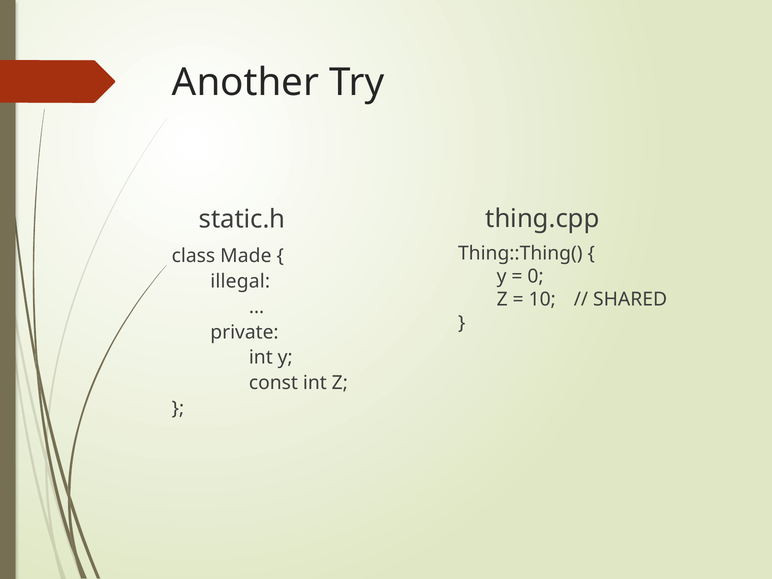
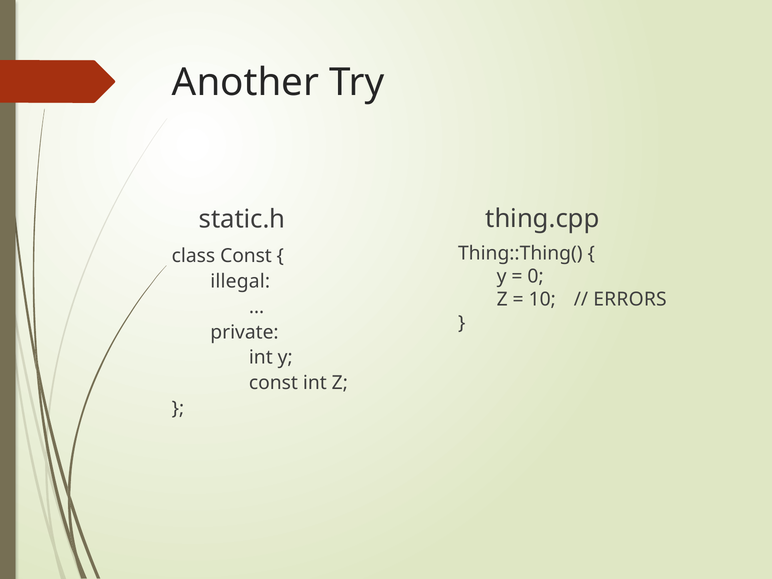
class Made: Made -> Const
SHARED: SHARED -> ERRORS
